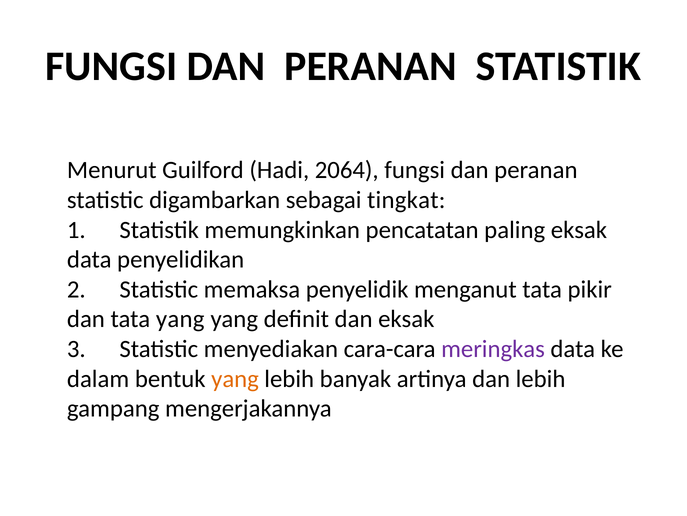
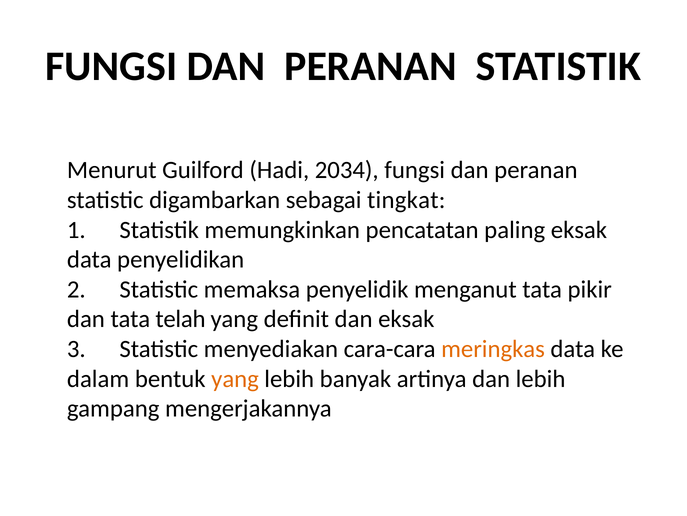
2064: 2064 -> 2034
tata yang: yang -> telah
meringkas colour: purple -> orange
